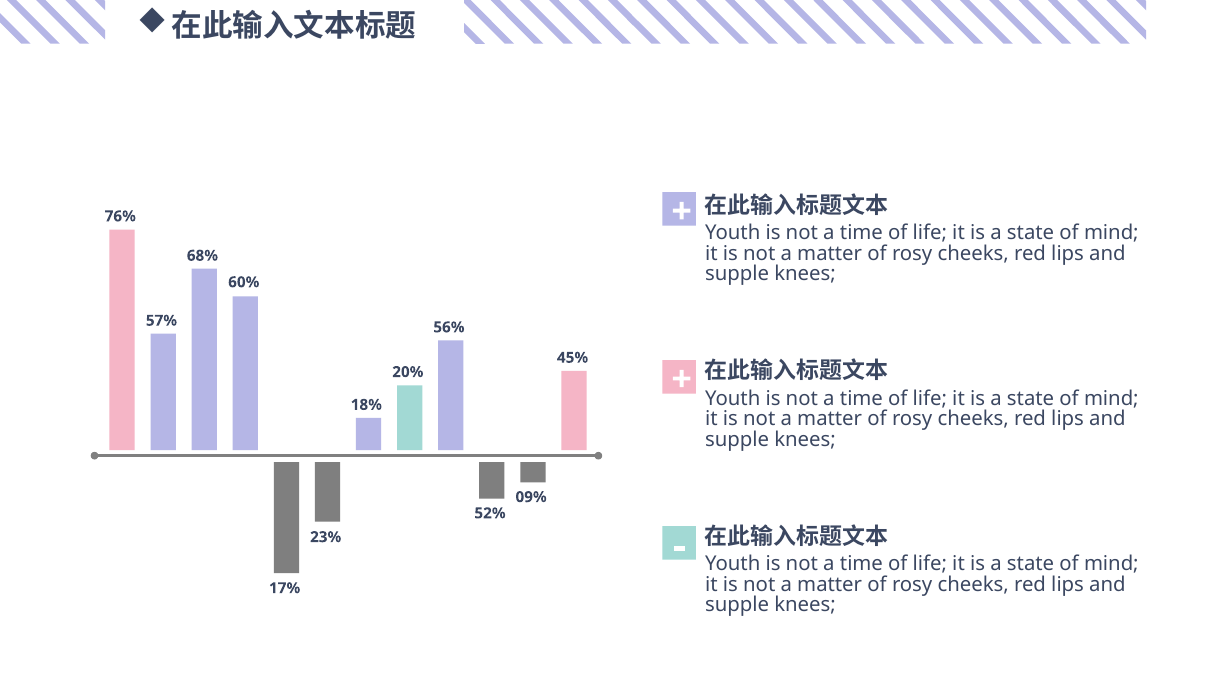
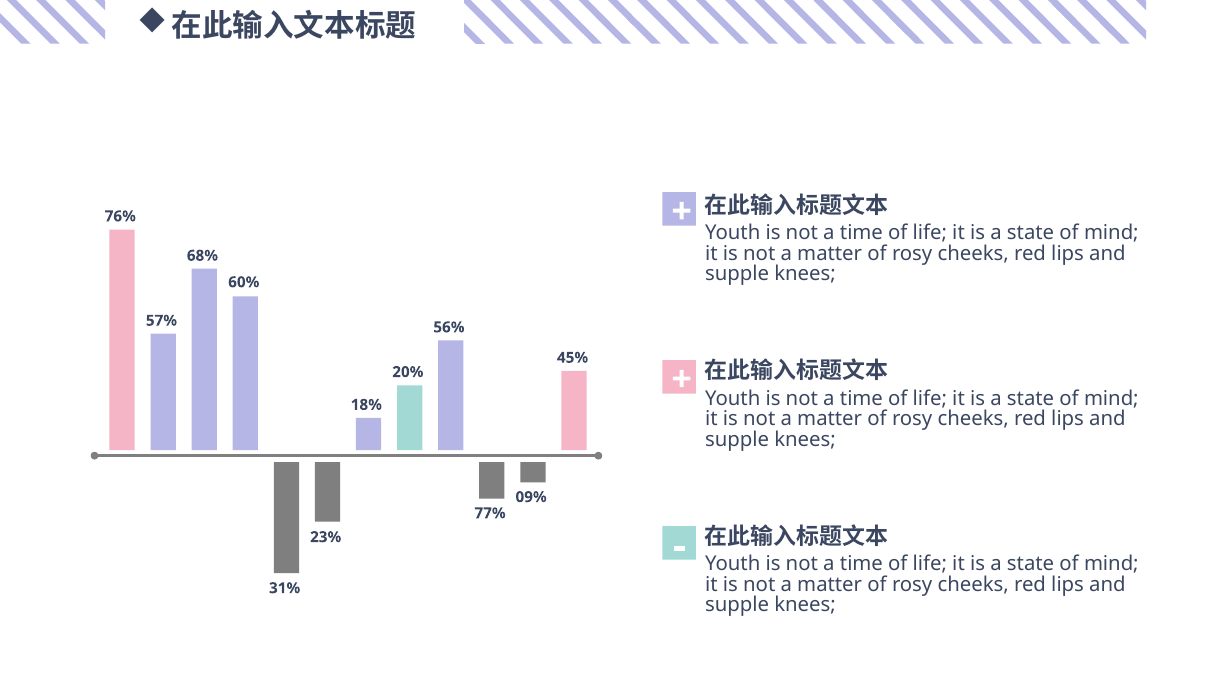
52%: 52% -> 77%
17%: 17% -> 31%
